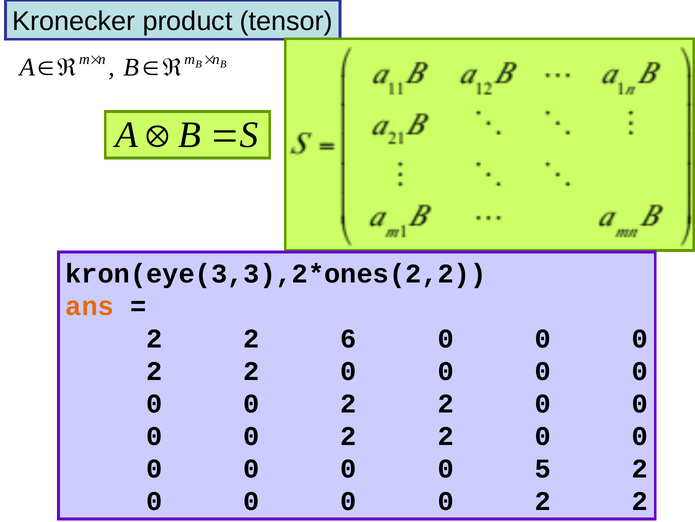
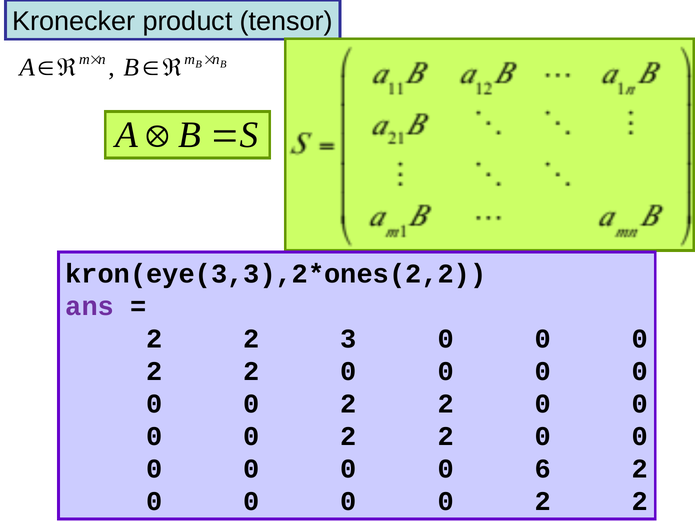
ans colour: orange -> purple
6: 6 -> 3
5: 5 -> 6
